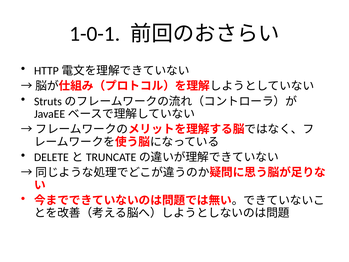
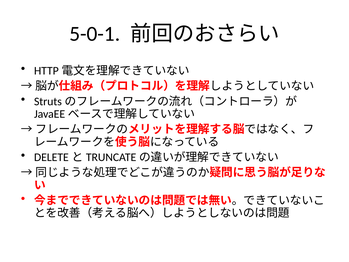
1-0-1: 1-0-1 -> 5-0-1
